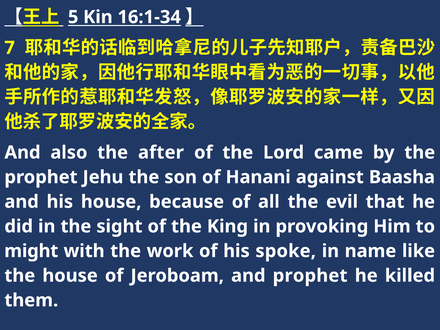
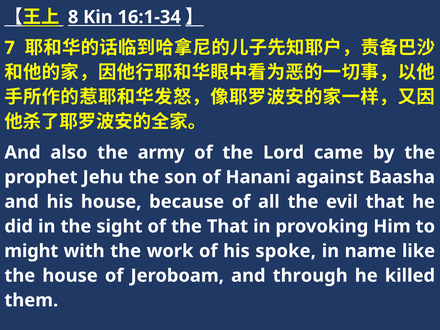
5: 5 -> 8
after: after -> army
the King: King -> That
and prophet: prophet -> through
